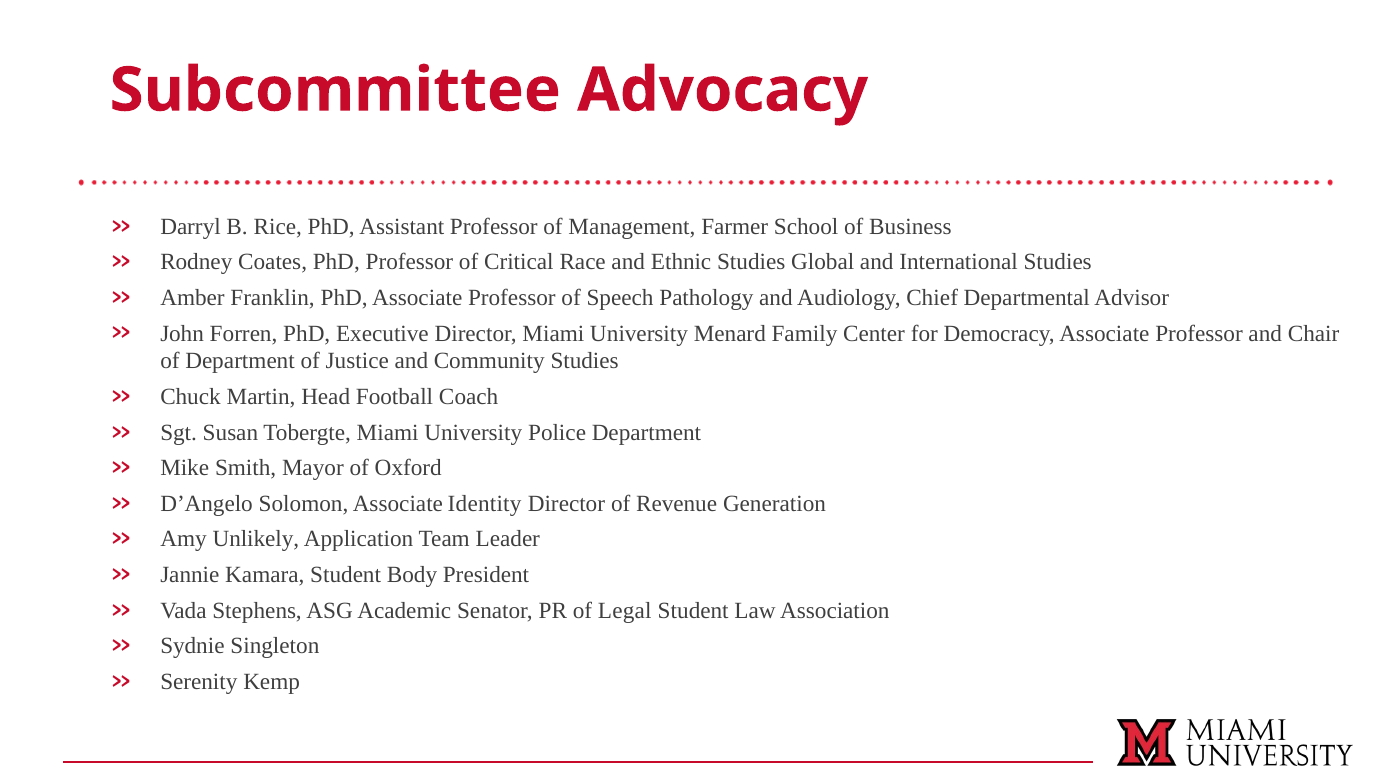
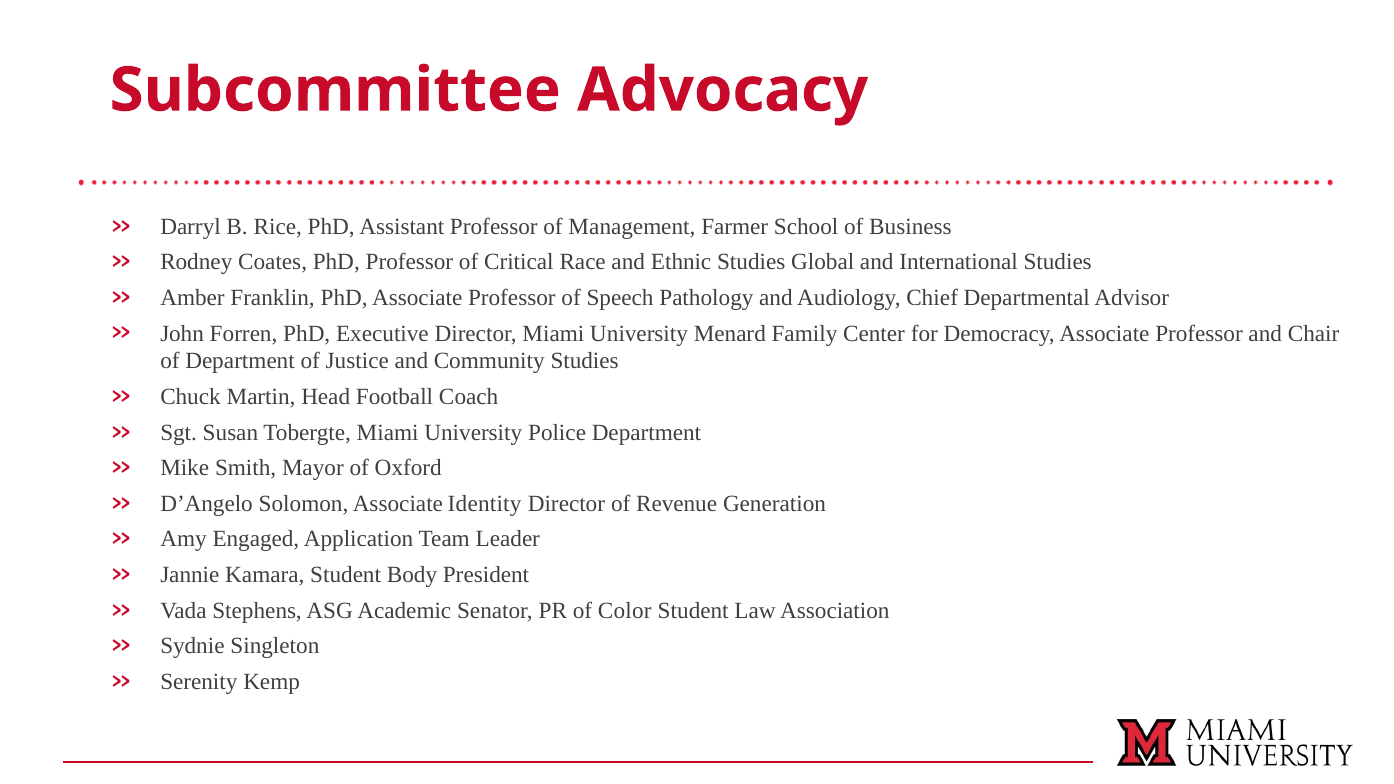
Unlikely: Unlikely -> Engaged
Legal: Legal -> Color
